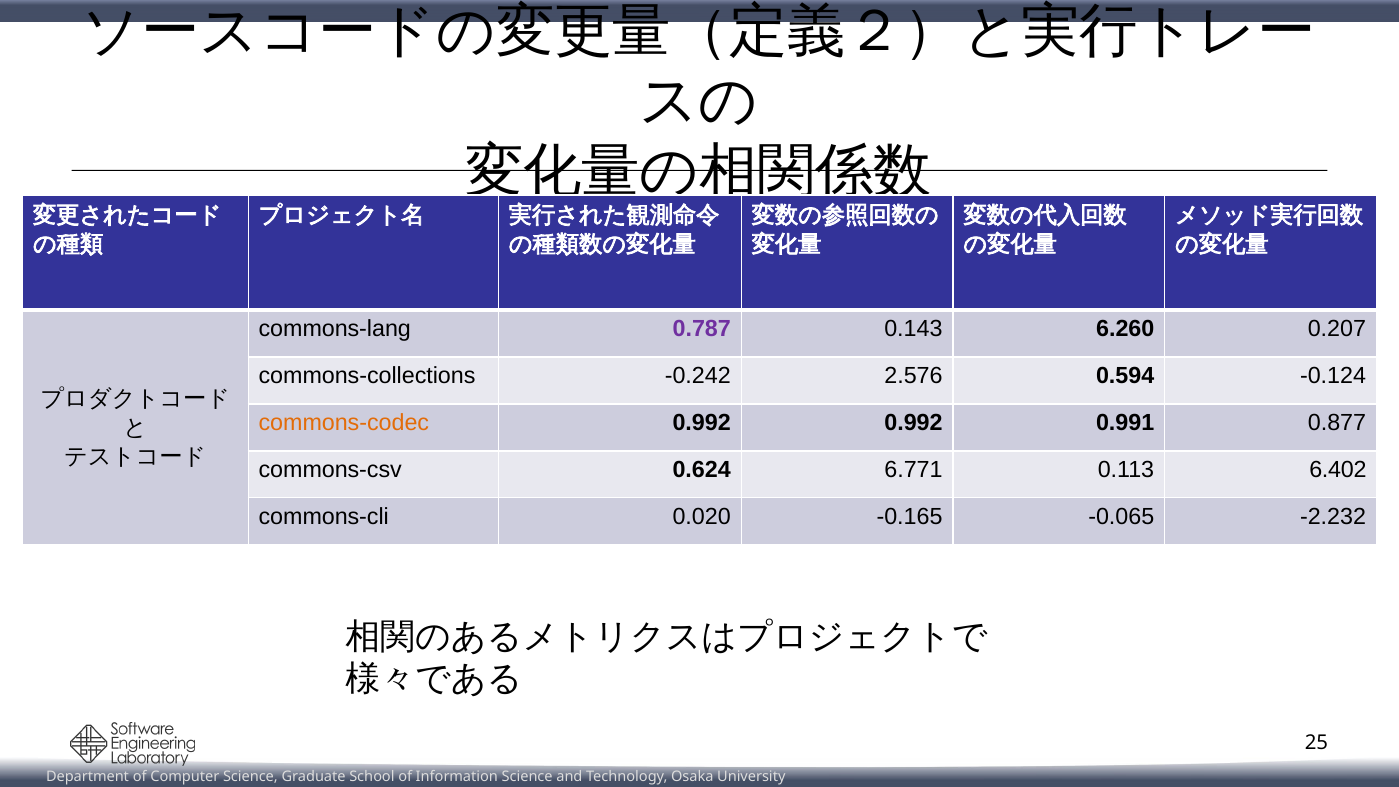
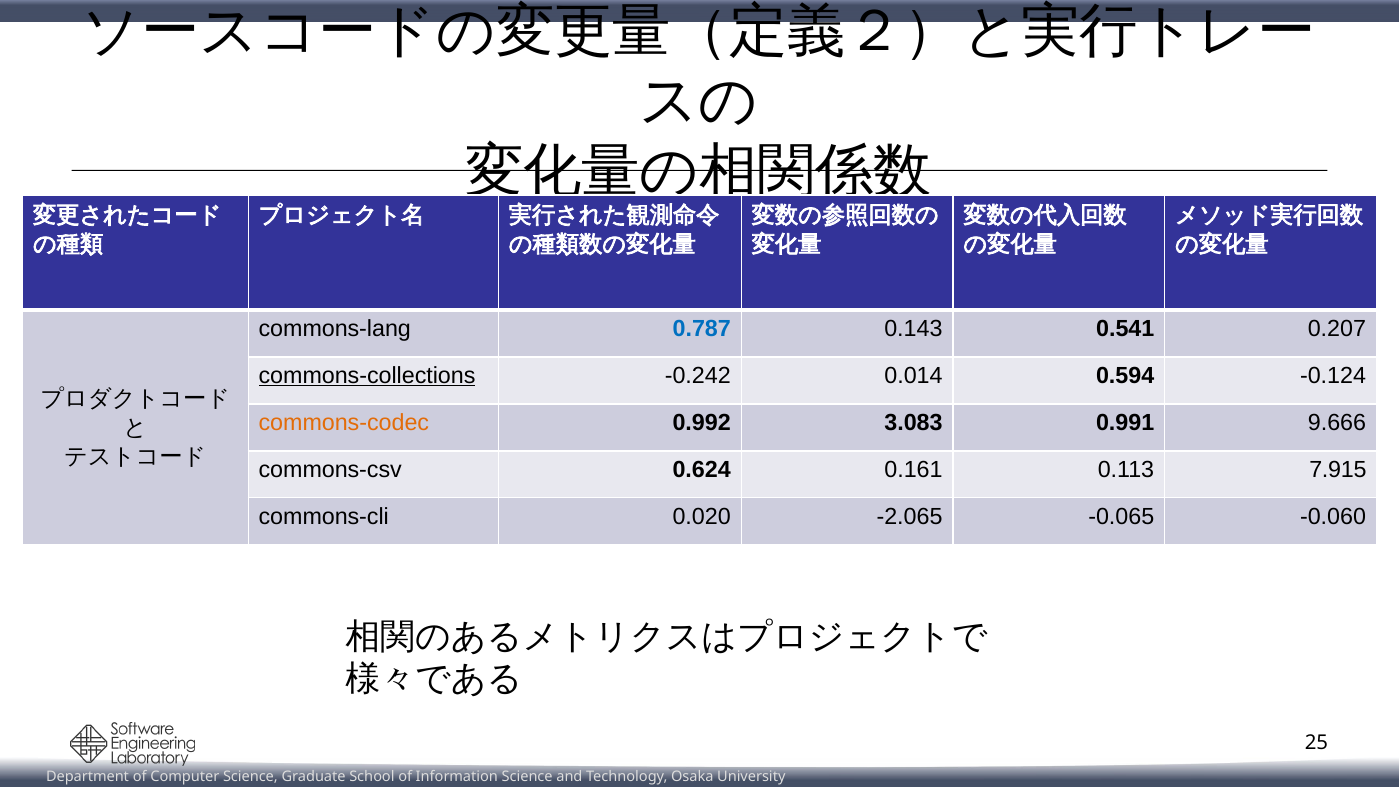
0.787 colour: purple -> blue
6.260: 6.260 -> 0.541
commons-collections underline: none -> present
2.576: 2.576 -> 0.014
0.992 0.992: 0.992 -> 3.083
0.877: 0.877 -> 9.666
6.771: 6.771 -> 0.161
6.402: 6.402 -> 7.915
-0.165: -0.165 -> -2.065
-2.232: -2.232 -> -0.060
